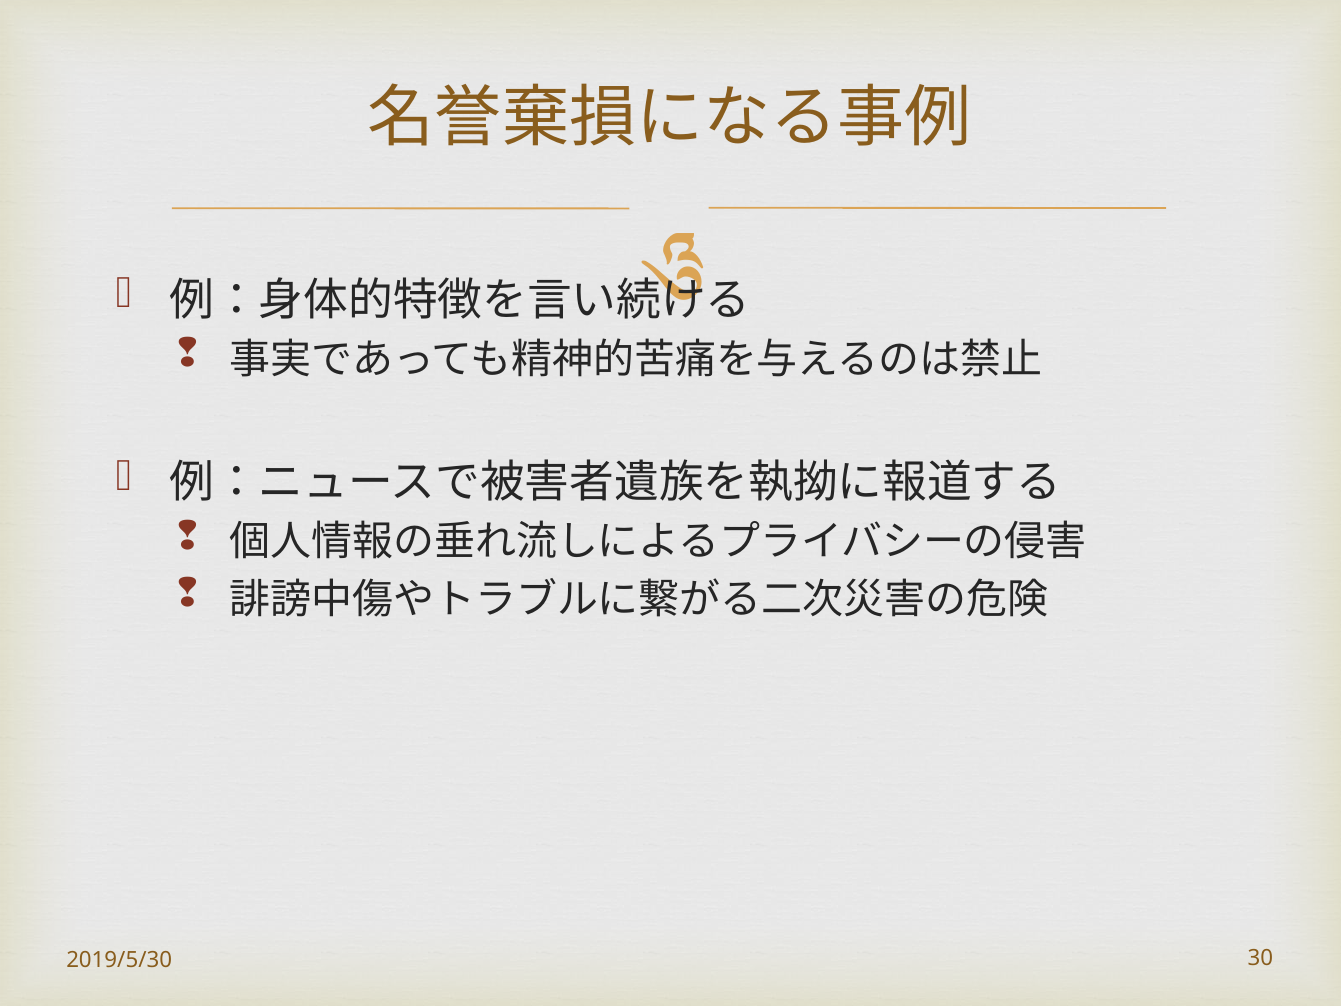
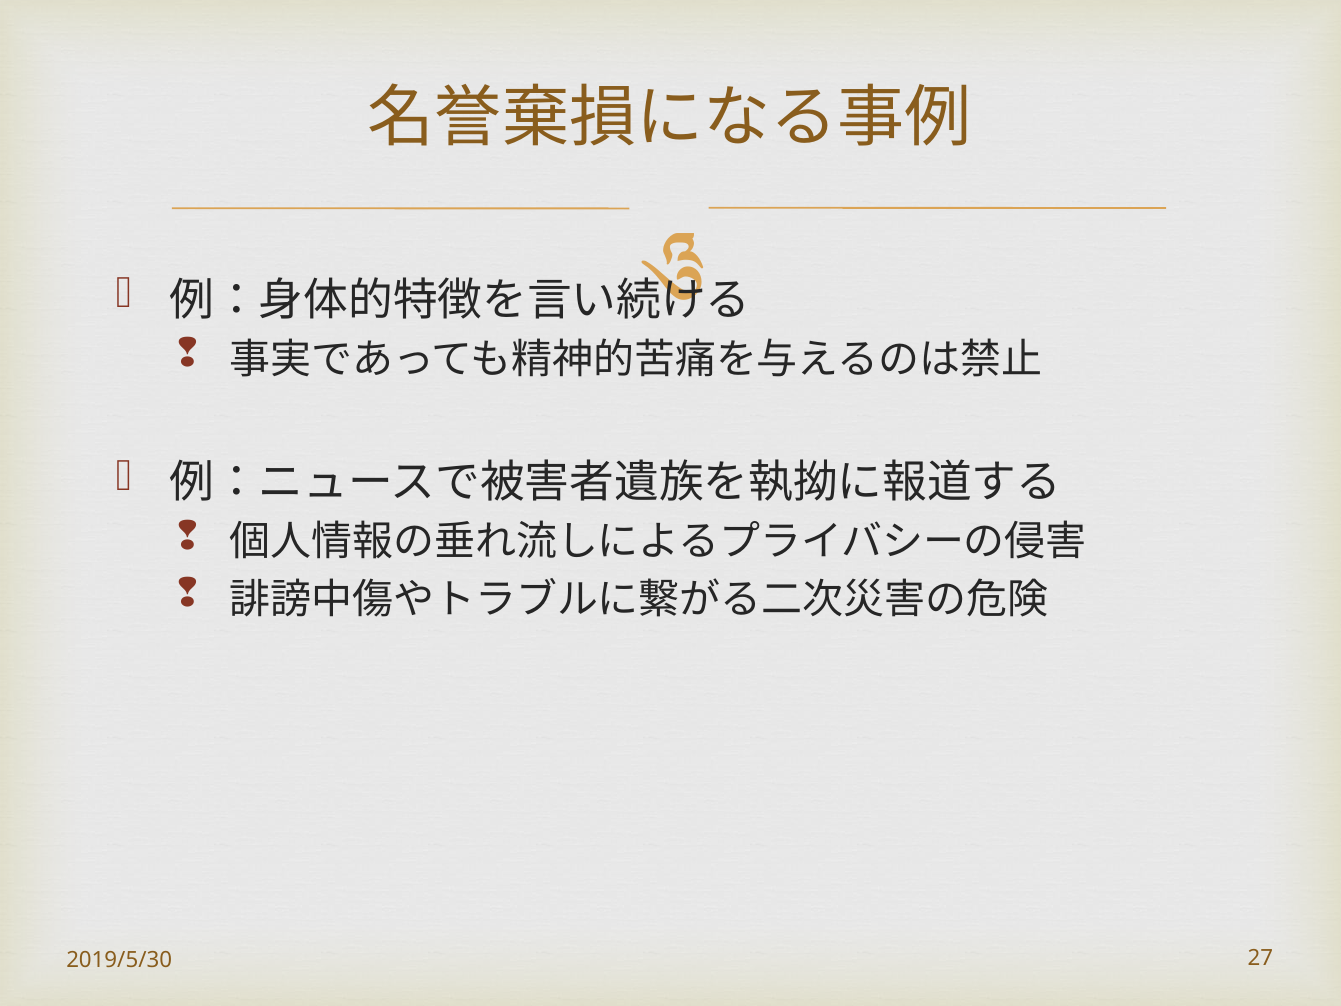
30: 30 -> 27
